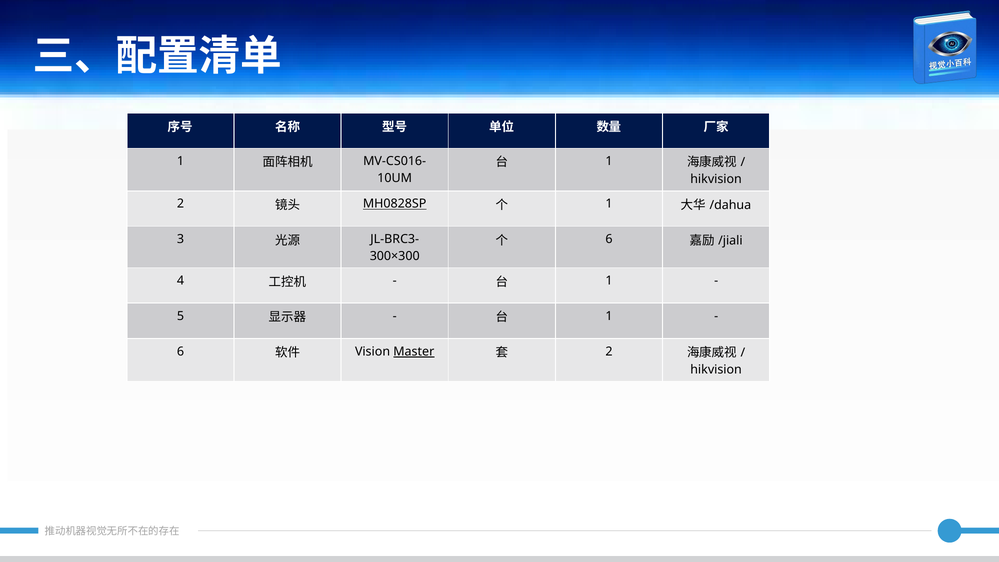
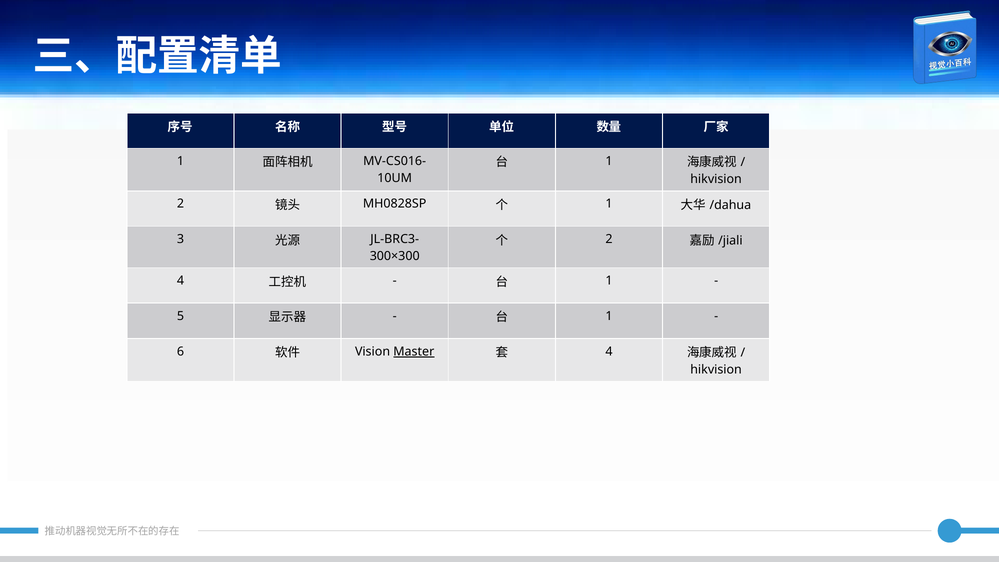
MH0828SP underline: present -> none
6 at (609, 239): 6 -> 2
2 at (609, 352): 2 -> 4
